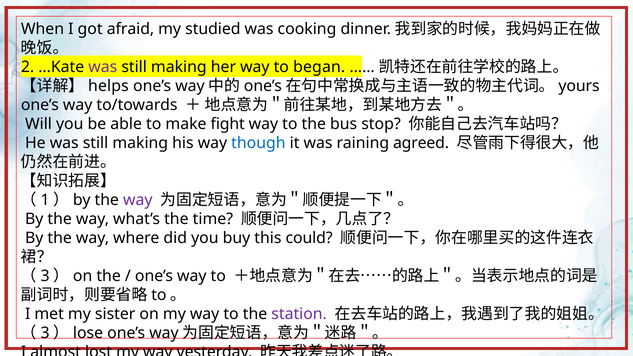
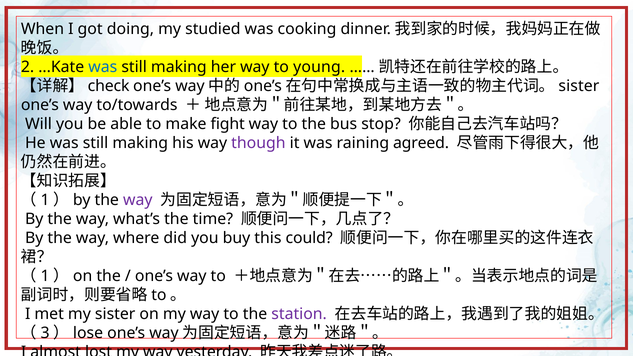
afraid: afraid -> doing
was at (103, 67) colour: purple -> blue
began: began -> young
helps: helps -> check
yours at (579, 86): yours -> sister
though colour: blue -> purple
3 at (45, 276): 3 -> 1
